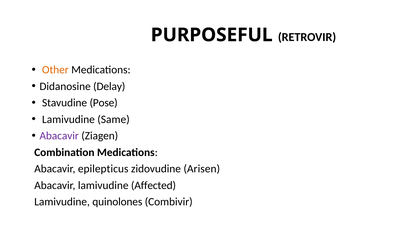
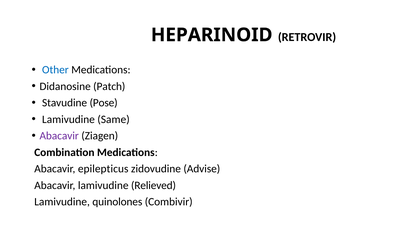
PURPOSEFUL: PURPOSEFUL -> HEPARINOID
Other colour: orange -> blue
Delay: Delay -> Patch
Arisen: Arisen -> Advise
Affected: Affected -> Relieved
